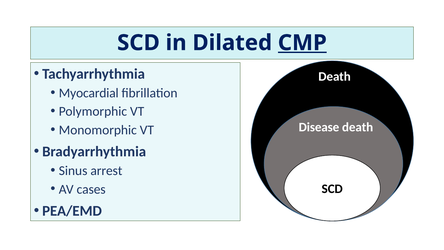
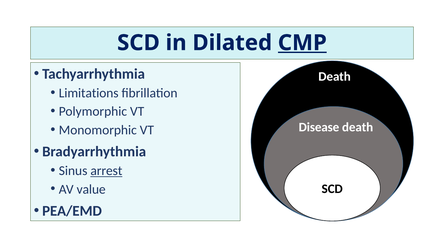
Myocardial: Myocardial -> Limitations
arrest underline: none -> present
cases: cases -> value
